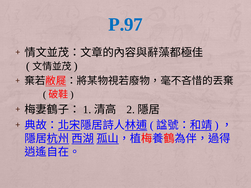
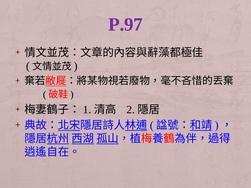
P.97 colour: blue -> purple
